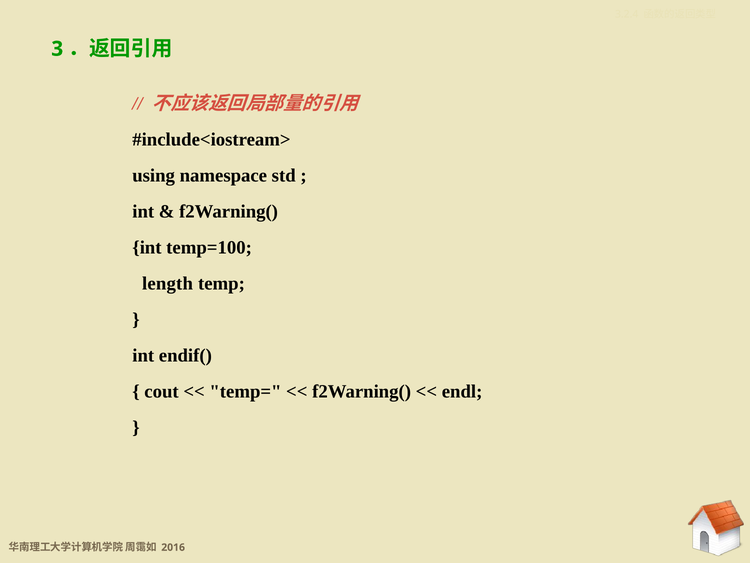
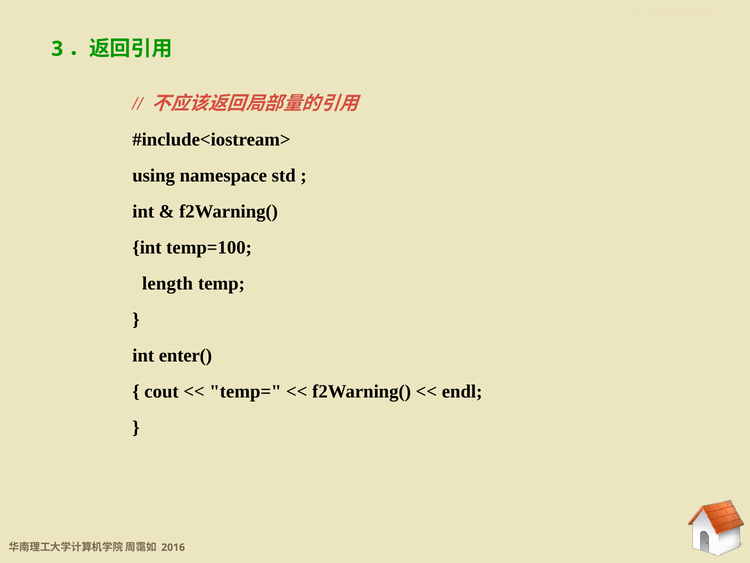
endif(: endif( -> enter(
